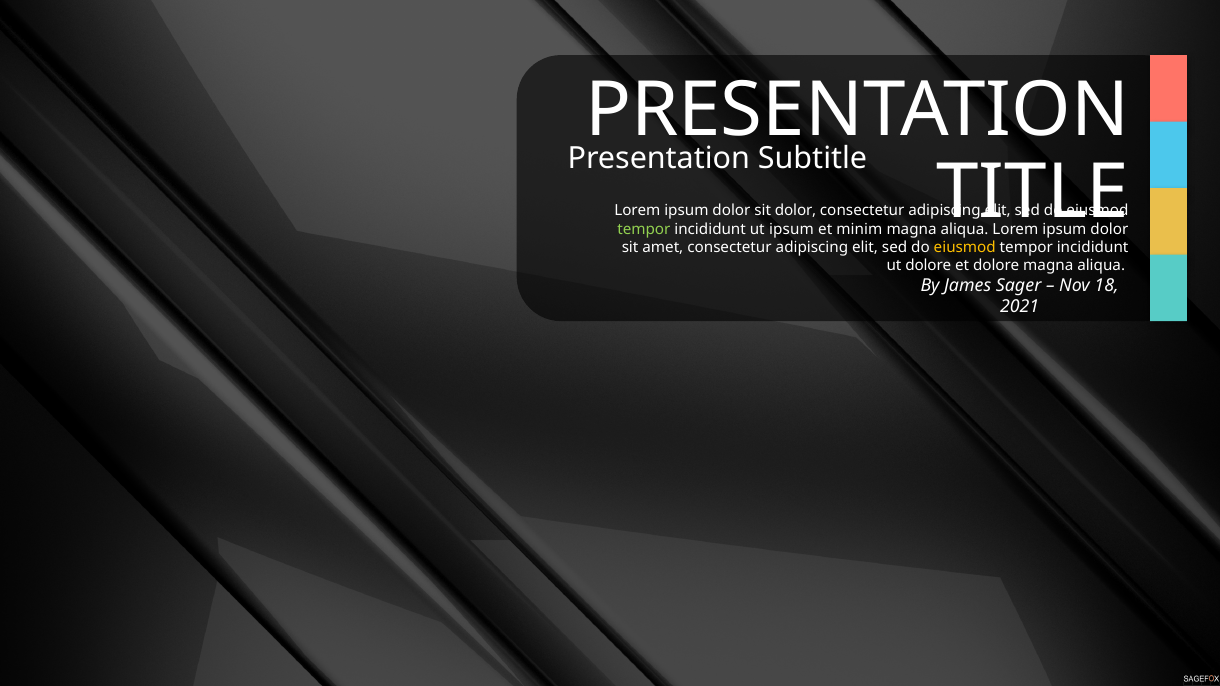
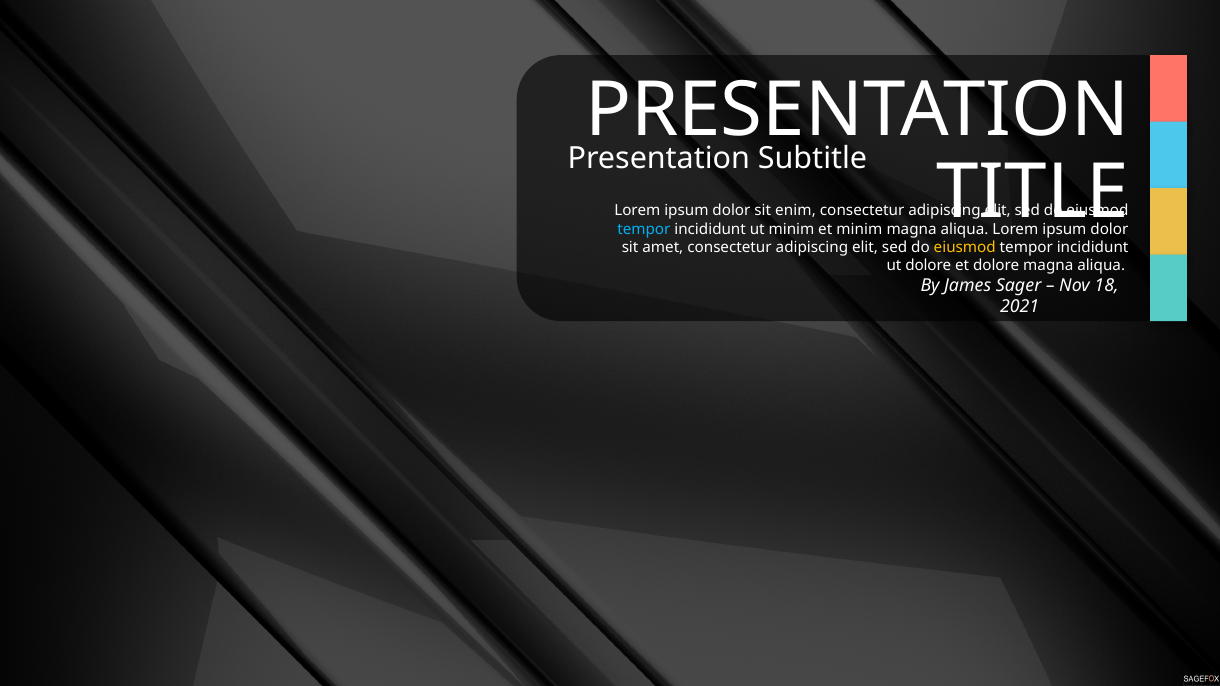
sit dolor: dolor -> enim
tempor at (644, 229) colour: light green -> light blue
ut ipsum: ipsum -> minim
